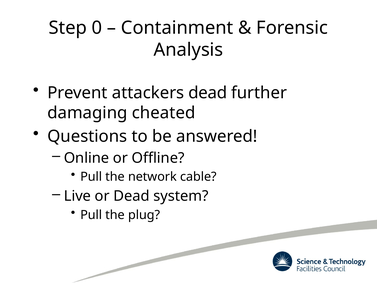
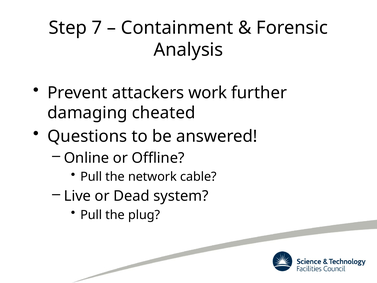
0: 0 -> 7
attackers dead: dead -> work
